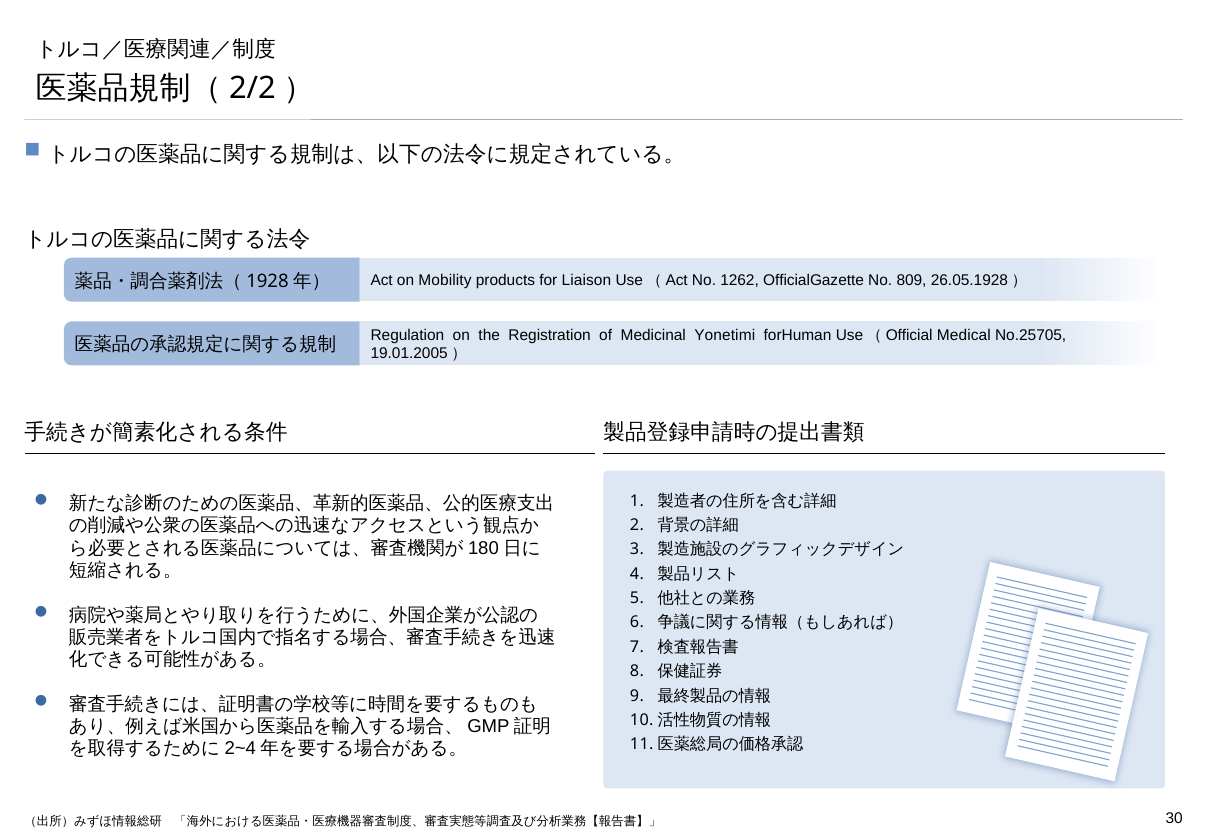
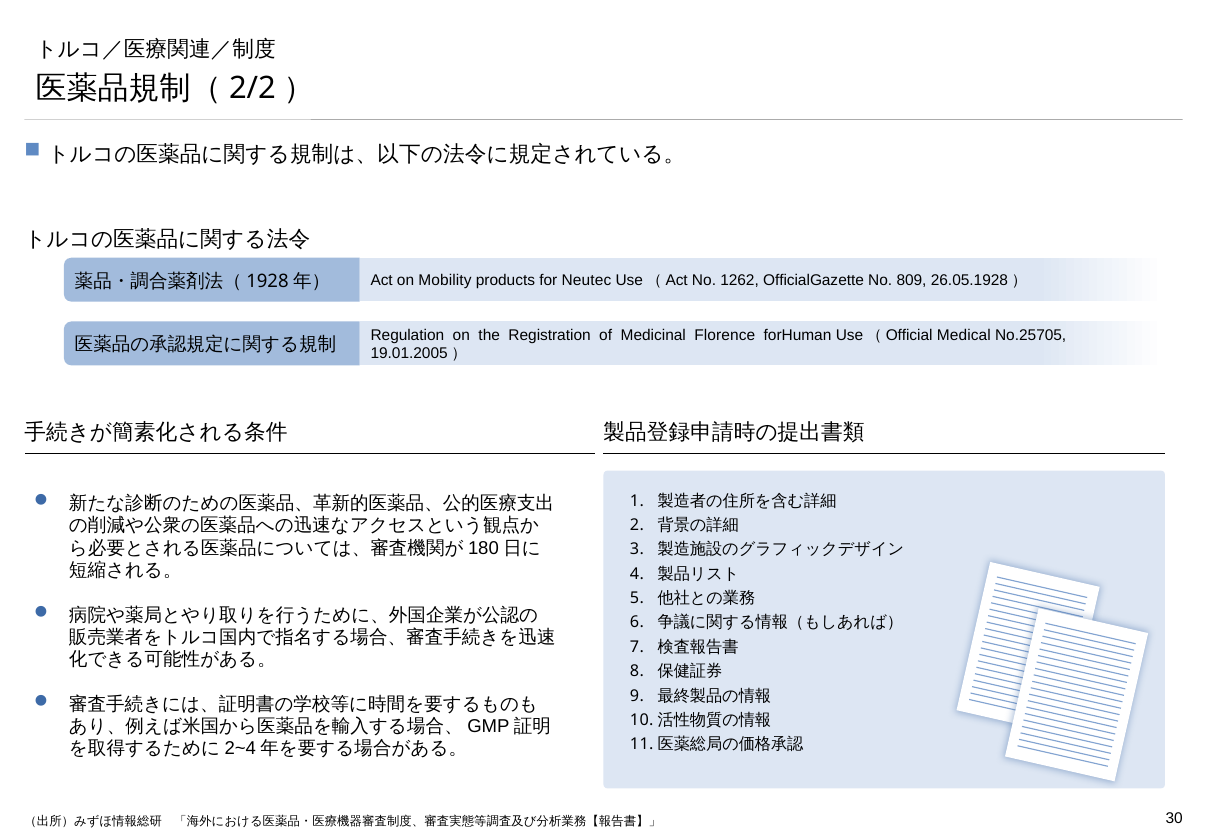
Liaison: Liaison -> Neutec
Yonetimi: Yonetimi -> Florence
